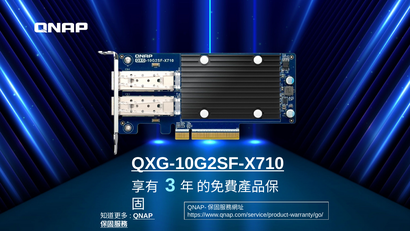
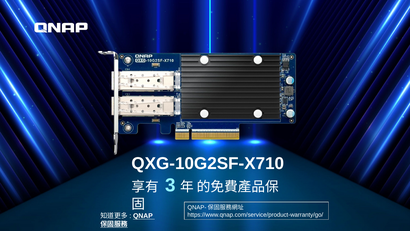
QXG-10G2SF-X710 underline: present -> none
